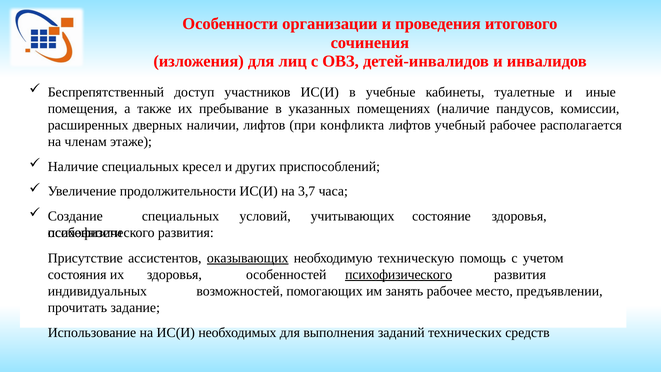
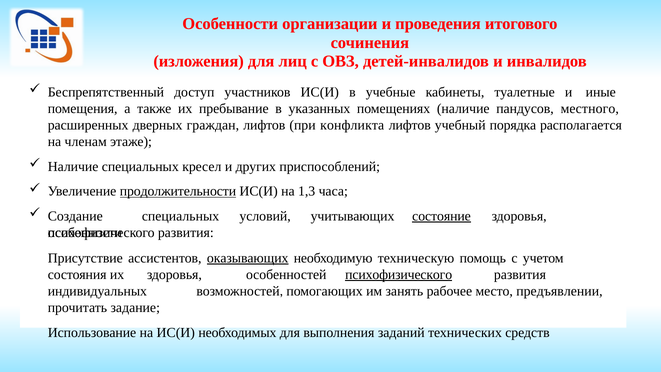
комиссии: комиссии -> местного
наличии: наличии -> граждан
учебный рабочее: рабочее -> порядка
продолжительности underline: none -> present
3,7: 3,7 -> 1,3
состояние underline: none -> present
